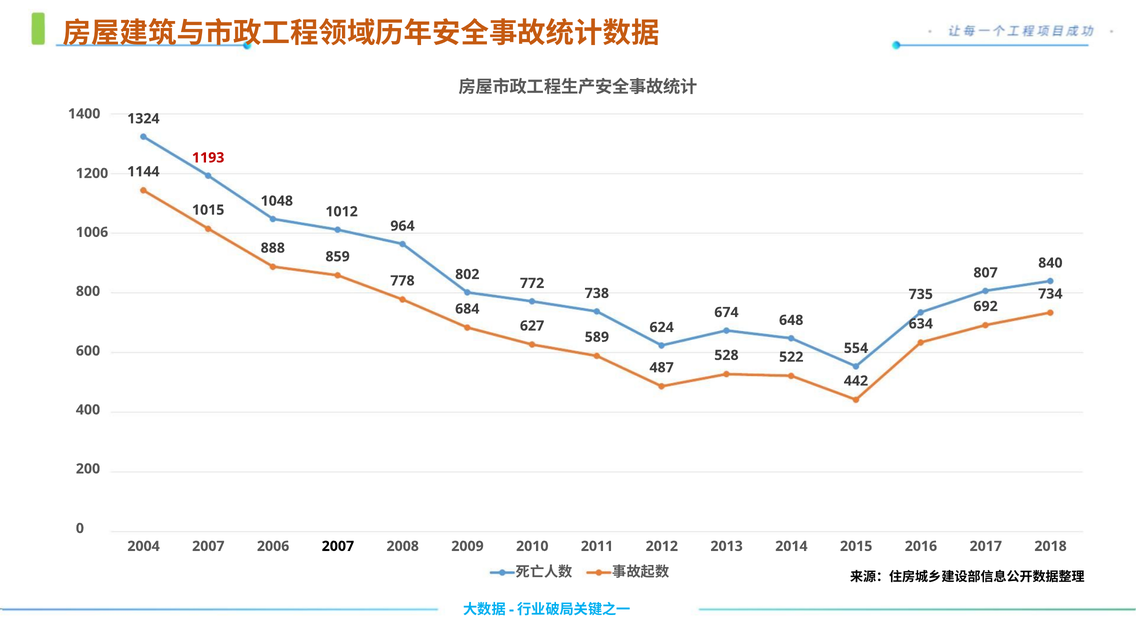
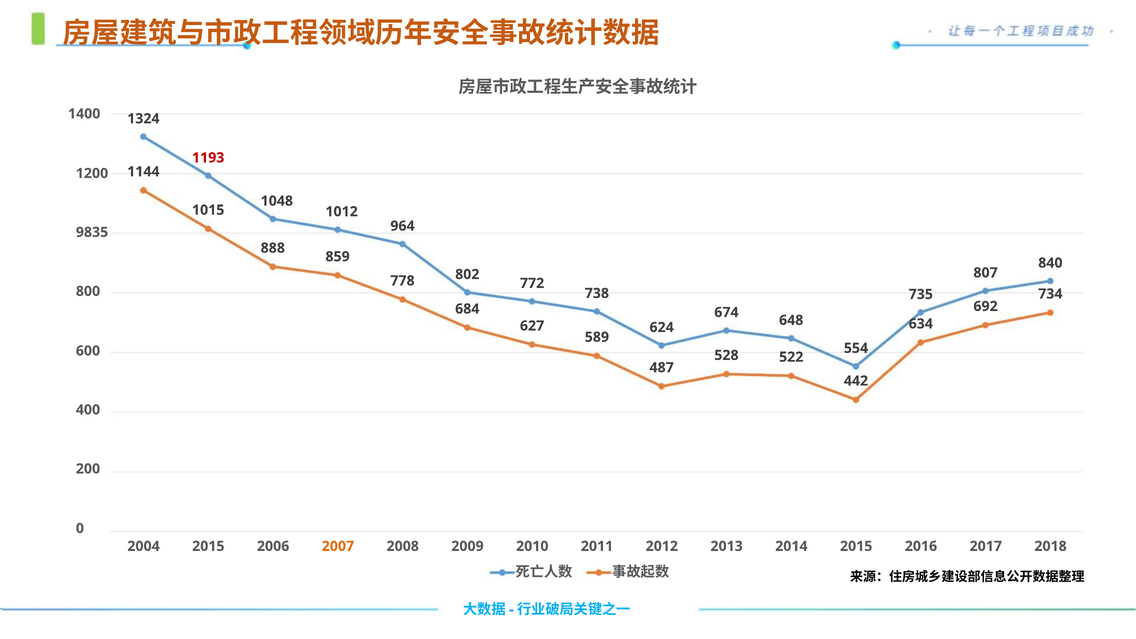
1006: 1006 -> 9835
2004 2007: 2007 -> 2015
2007 at (338, 546) colour: black -> orange
